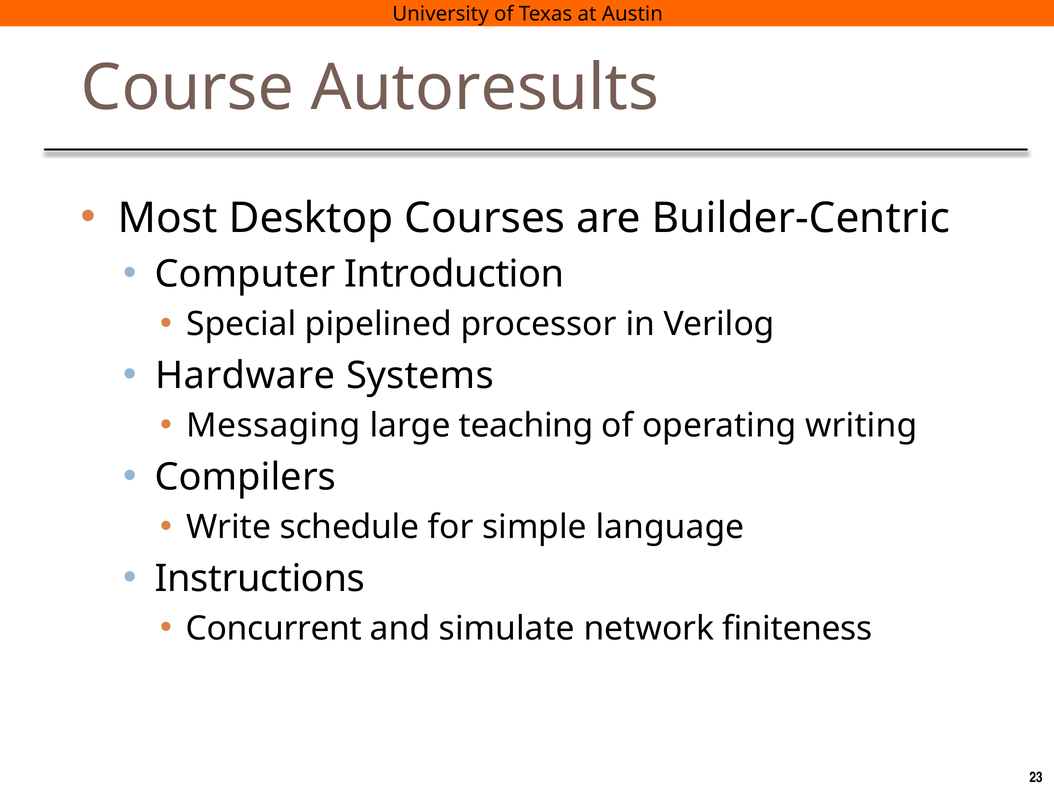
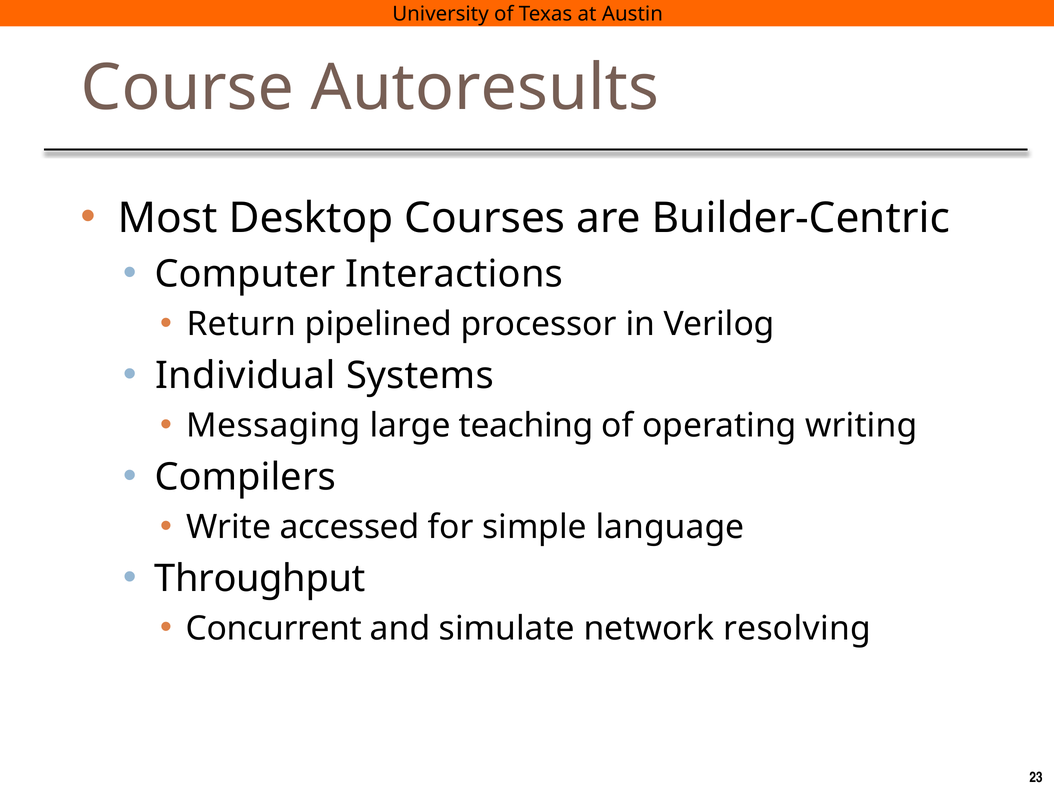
Introduction: Introduction -> Interactions
Special: Special -> Return
Hardware: Hardware -> Individual
schedule: schedule -> accessed
Instructions: Instructions -> Throughput
finiteness: finiteness -> resolving
